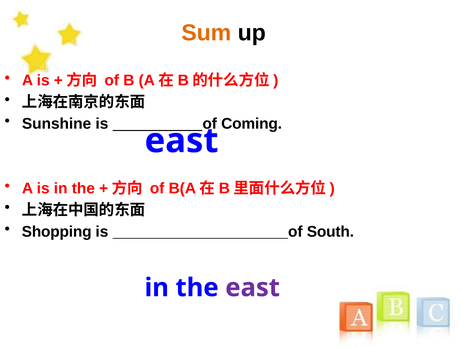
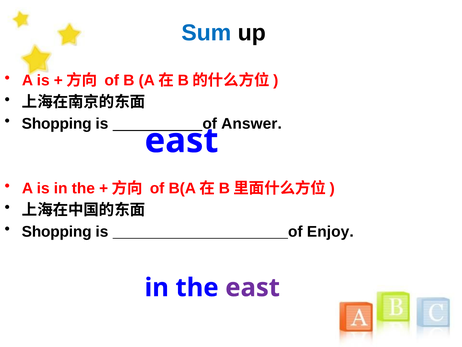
Sum colour: orange -> blue
Sunshine at (57, 124): Sunshine -> Shopping
Coming: Coming -> Answer
South: South -> Enjoy
